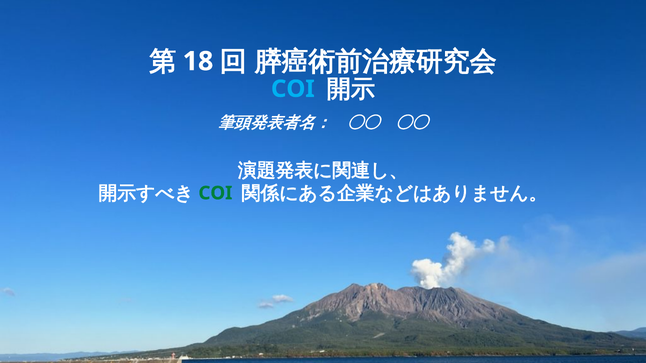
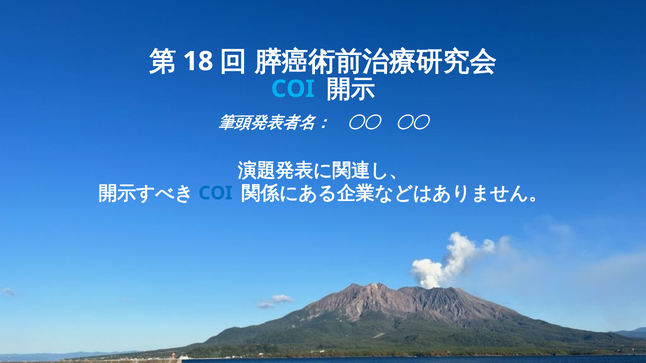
COI at (215, 193) colour: green -> blue
